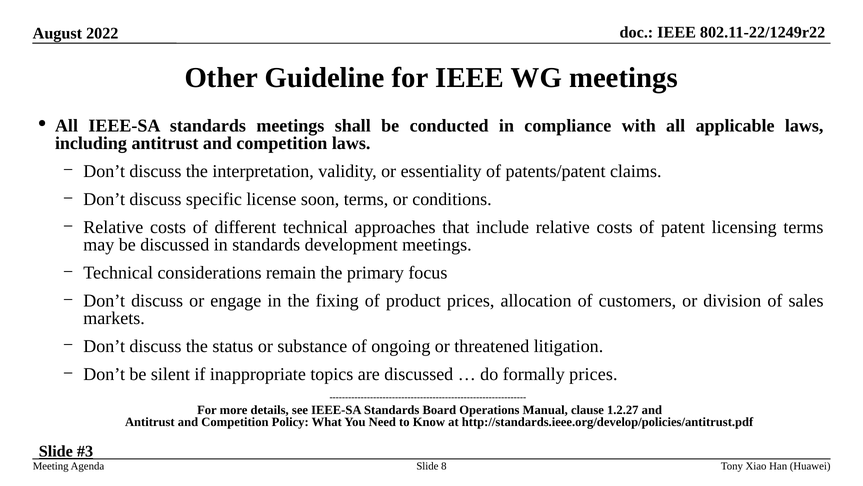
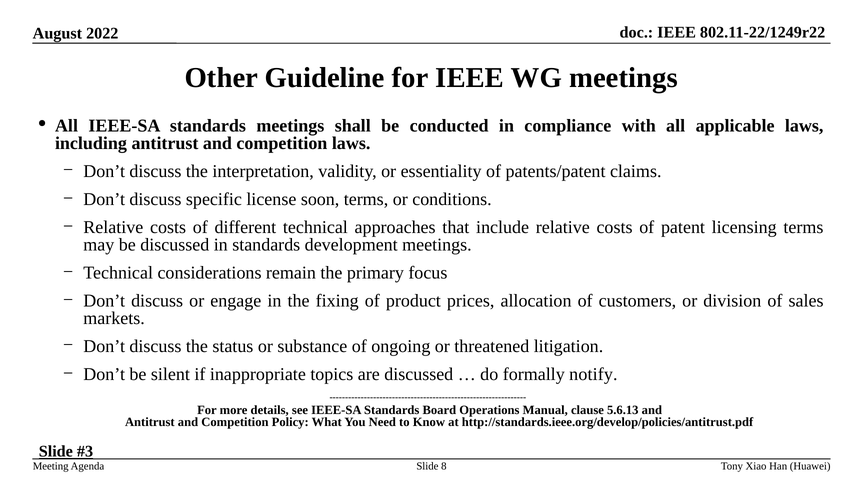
formally prices: prices -> notify
1.2.27: 1.2.27 -> 5.6.13
